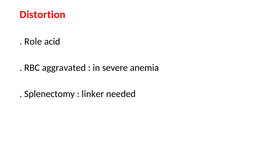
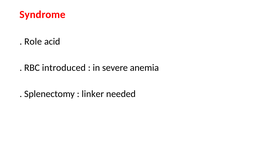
Distortion: Distortion -> Syndrome
aggravated: aggravated -> introduced
